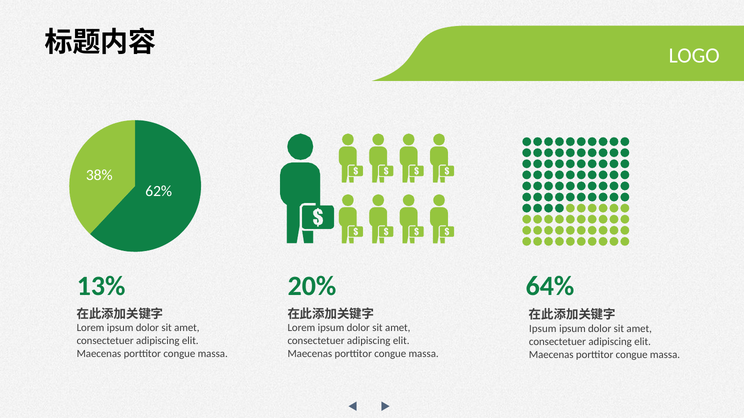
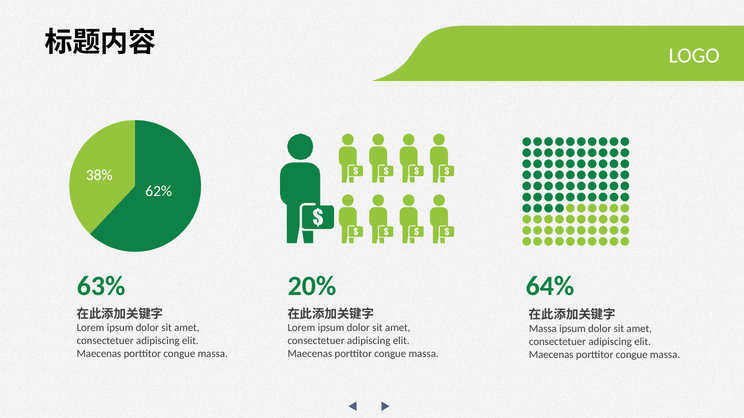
13%: 13% -> 63%
Ipsum at (543, 329): Ipsum -> Massa
